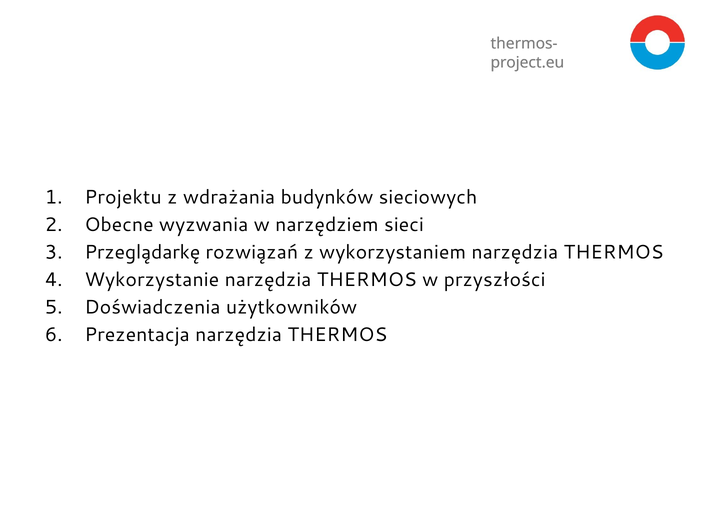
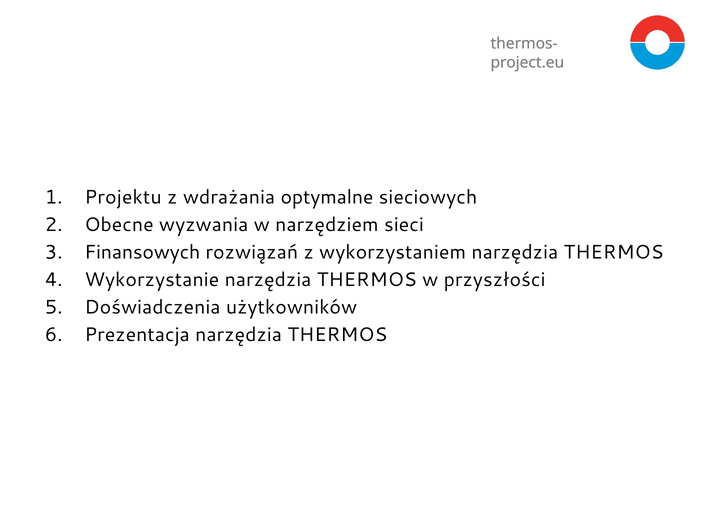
budynków: budynków -> optymalne
Przeglądarkę: Przeglądarkę -> Finansowych
